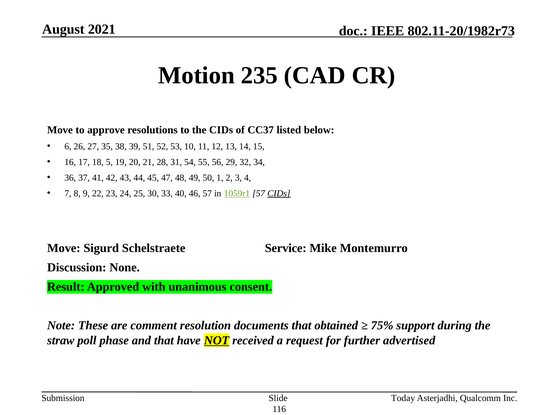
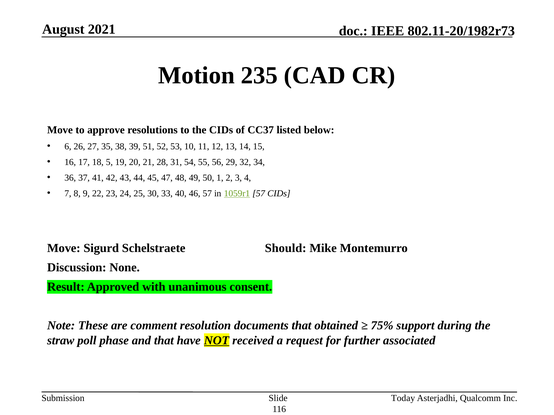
CIDs at (279, 194) underline: present -> none
Service: Service -> Should
advertised: advertised -> associated
